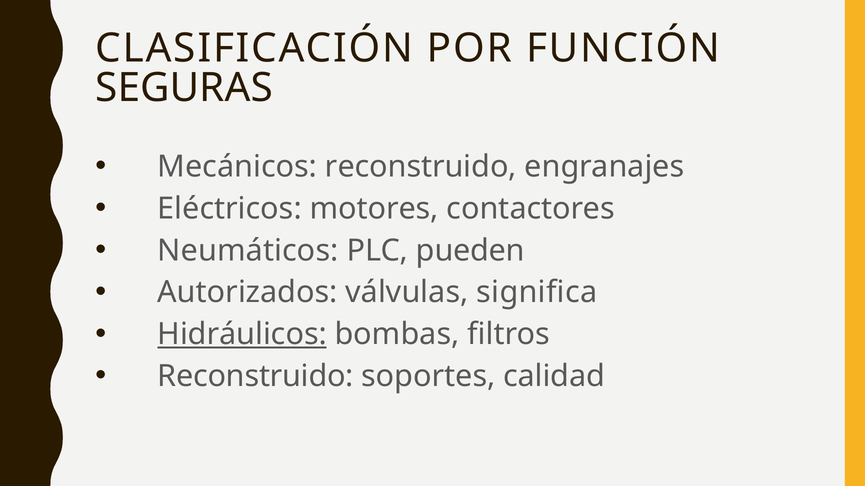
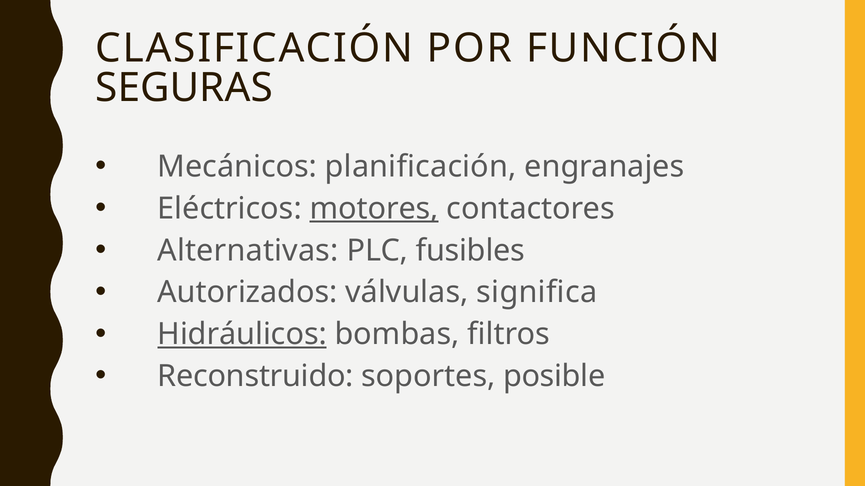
Mecánicos reconstruido: reconstruido -> planificación
motores underline: none -> present
Neumáticos: Neumáticos -> Alternativas
pueden: pueden -> fusibles
calidad: calidad -> posible
